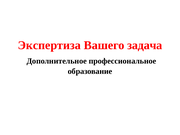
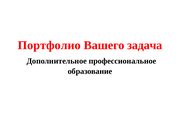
Экспертиза: Экспертиза -> Портфолио
